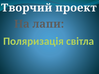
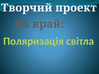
лапи: лапи -> край
